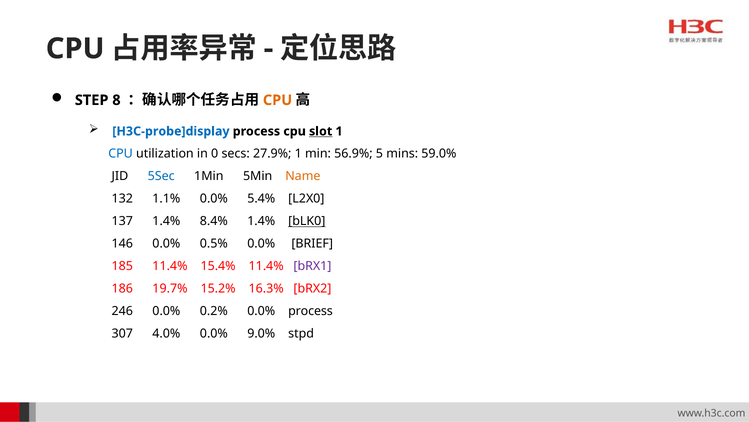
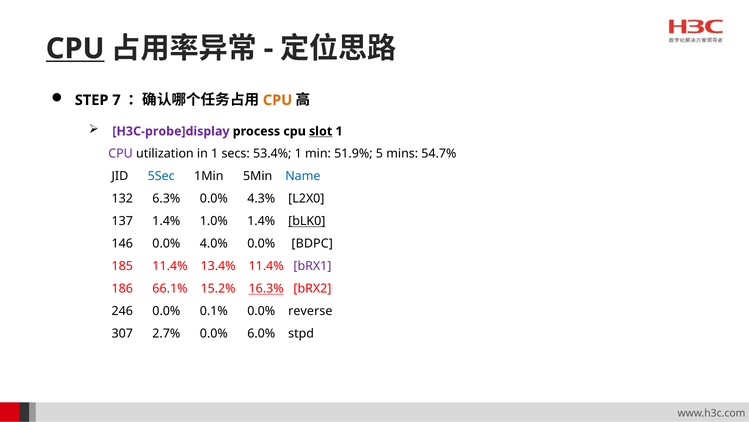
CPU at (75, 49) underline: none -> present
8: 8 -> 7
H3C-probe]display colour: blue -> purple
CPU at (121, 154) colour: blue -> purple
in 0: 0 -> 1
27.9%: 27.9% -> 53.4%
56.9%: 56.9% -> 51.9%
59.0%: 59.0% -> 54.7%
Name colour: orange -> blue
1.1%: 1.1% -> 6.3%
5.4%: 5.4% -> 4.3%
8.4%: 8.4% -> 1.0%
0.5%: 0.5% -> 4.0%
BRIEF: BRIEF -> BDPC
15.4%: 15.4% -> 13.4%
19.7%: 19.7% -> 66.1%
16.3% underline: none -> present
0.2%: 0.2% -> 0.1%
0.0% process: process -> reverse
4.0%: 4.0% -> 2.7%
9.0%: 9.0% -> 6.0%
